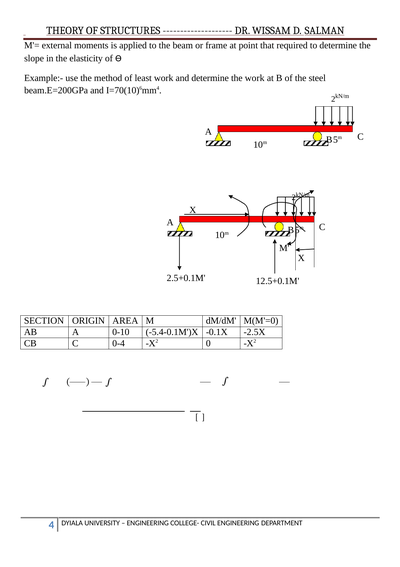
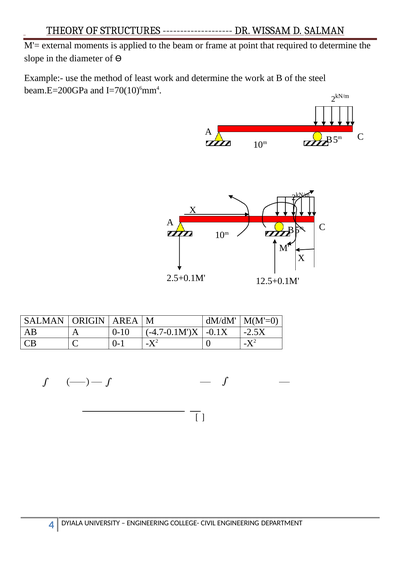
elasticity: elasticity -> diameter
SECTION at (44, 320): SECTION -> SALMAN
-5.4-0.1M')X: -5.4-0.1M')X -> -4.7-0.1M')X
0-4: 0-4 -> 0-1
